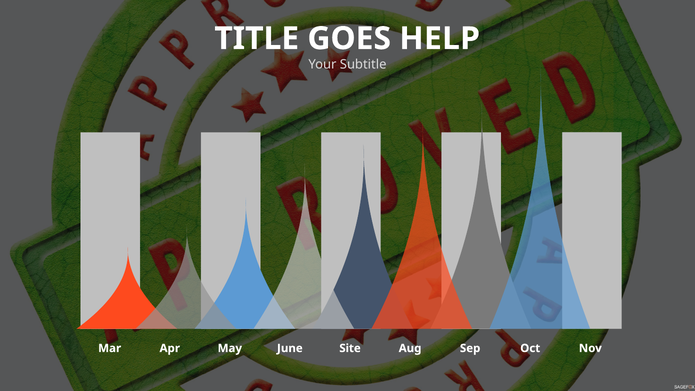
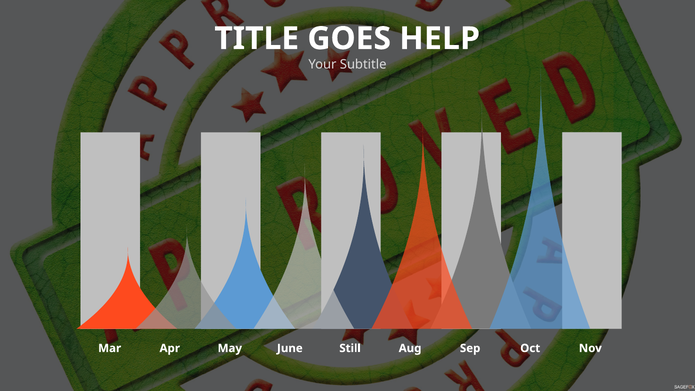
Site: Site -> Still
